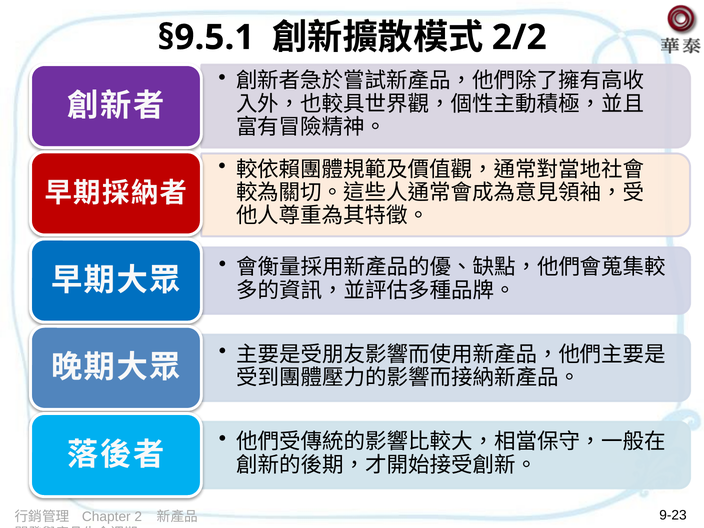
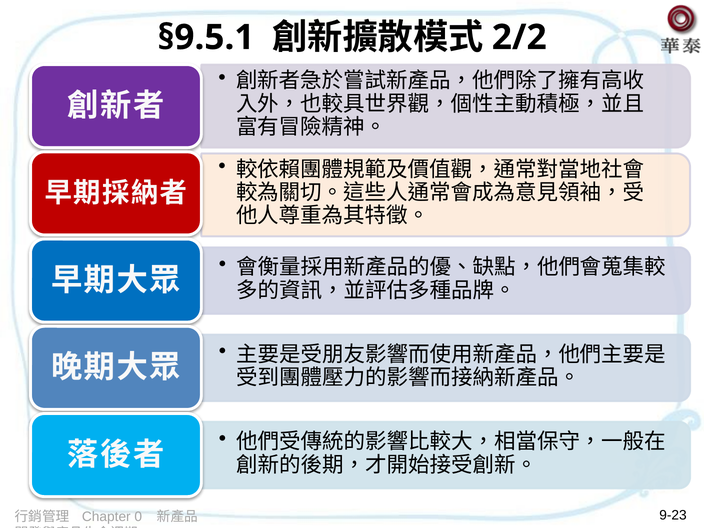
2: 2 -> 0
